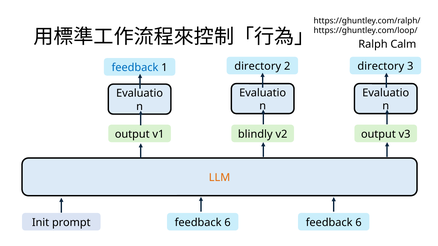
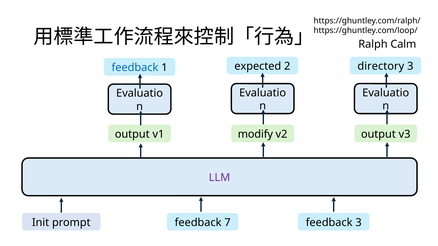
1 directory: directory -> expected
blindly: blindly -> modify
LLM colour: orange -> purple
6 at (228, 223): 6 -> 7
6 at (359, 223): 6 -> 3
